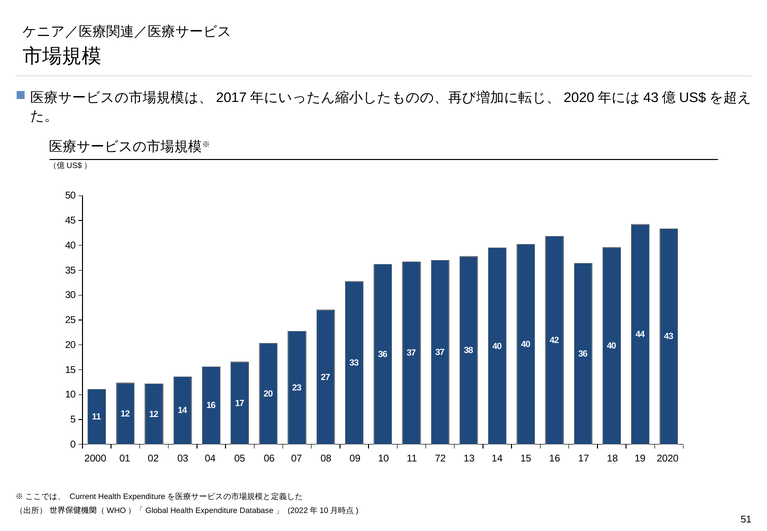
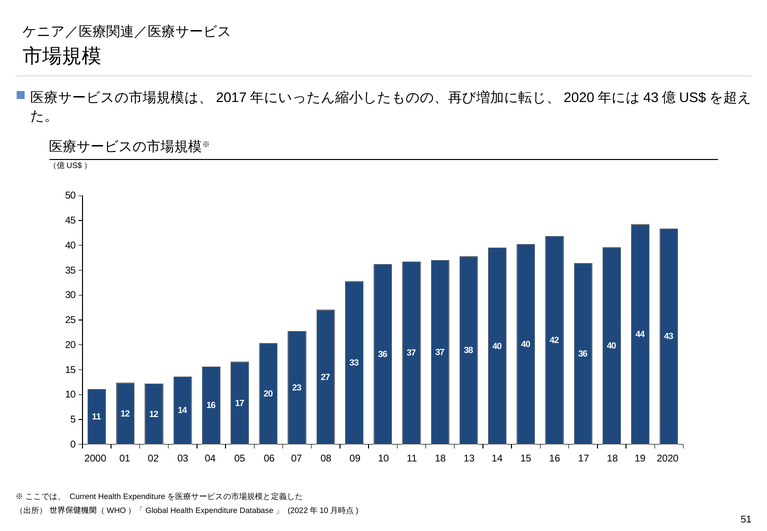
11 72: 72 -> 18
